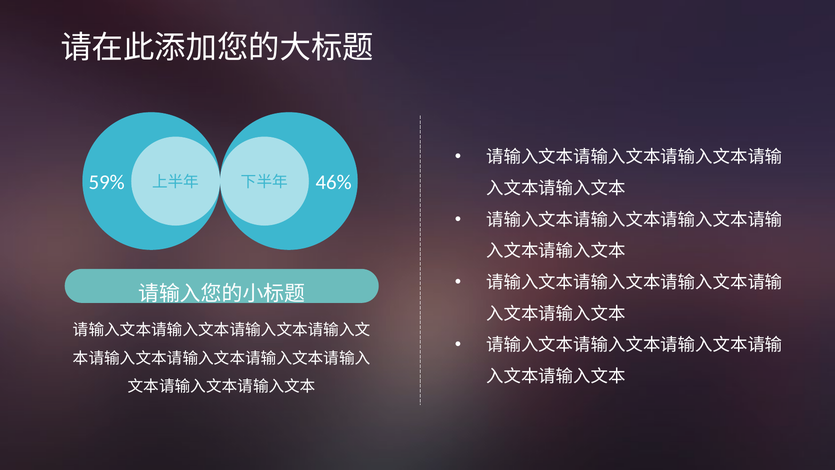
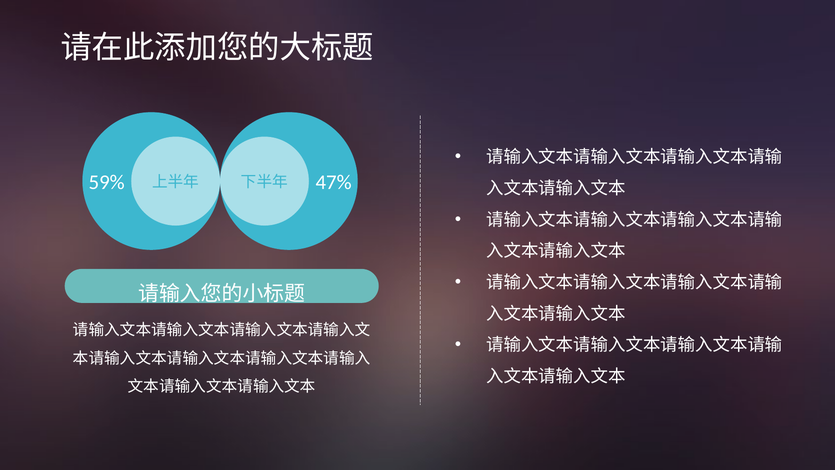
46%: 46% -> 47%
